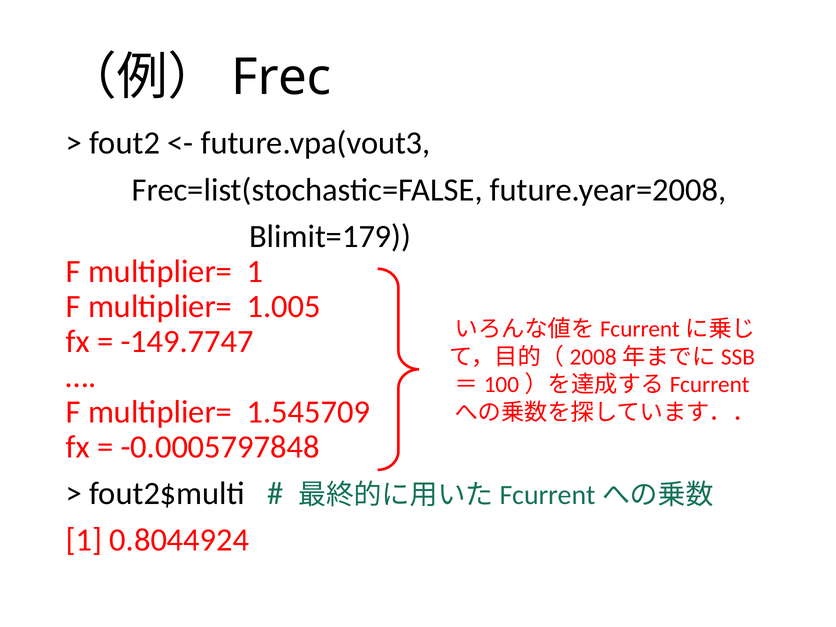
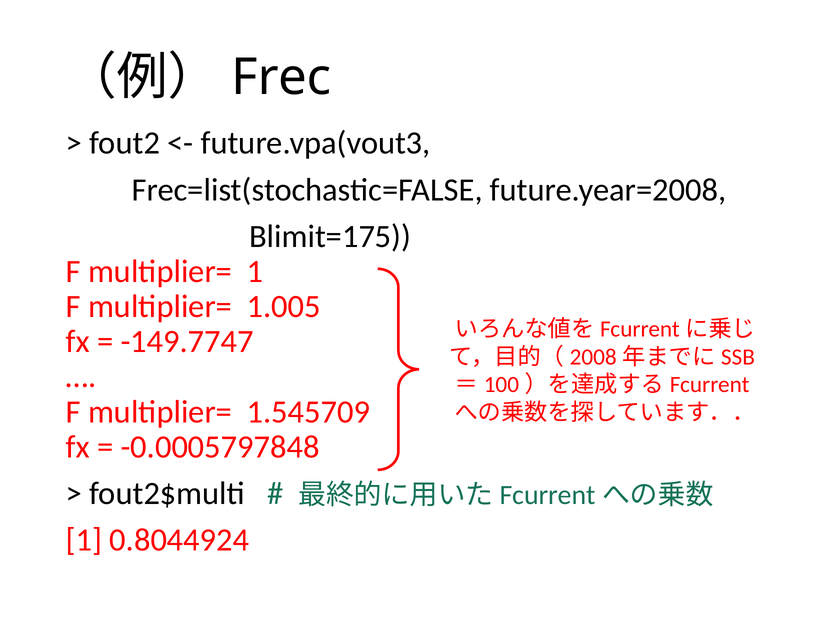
Blimit=179: Blimit=179 -> Blimit=175
